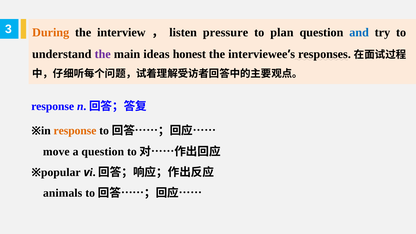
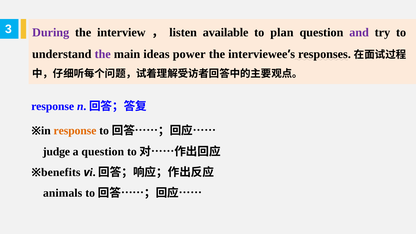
During colour: orange -> purple
pressure: pressure -> available
and colour: blue -> purple
honest: honest -> power
move: move -> judge
popular: popular -> benefits
